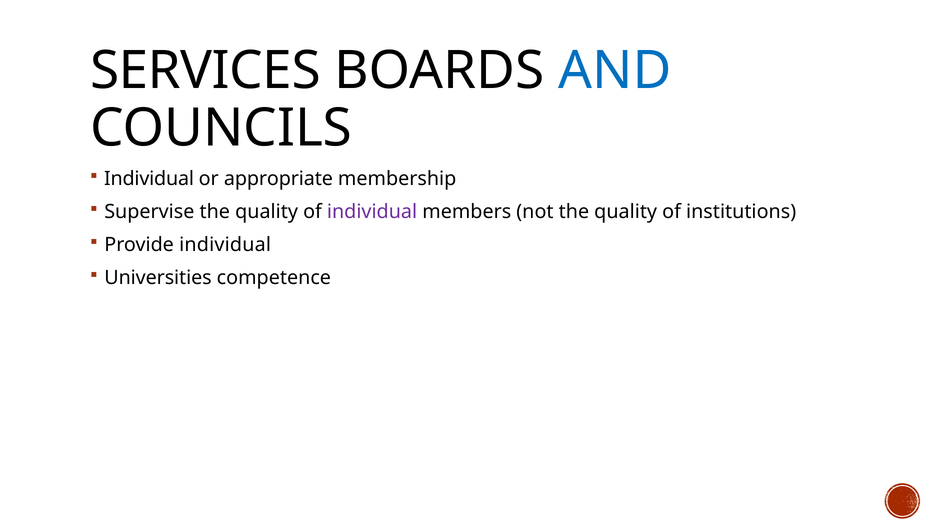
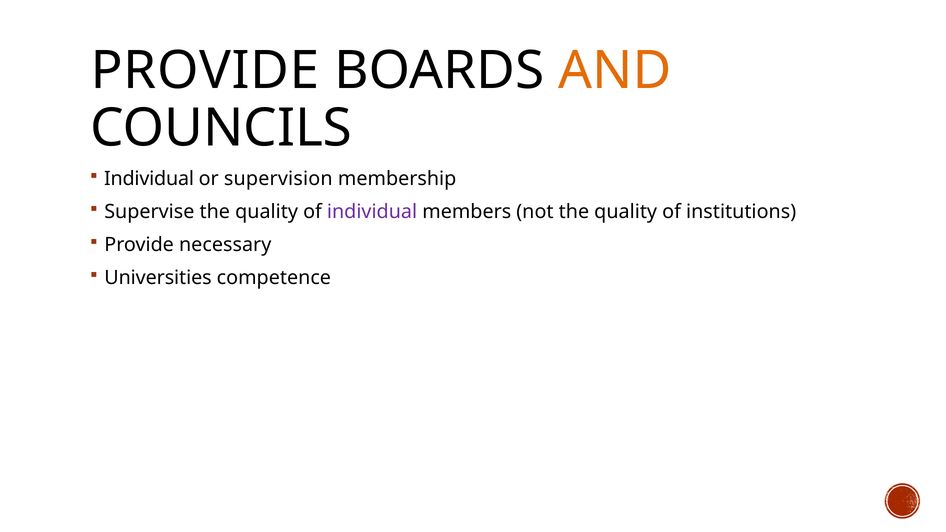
SERVICES at (205, 71): SERVICES -> PROVIDE
AND colour: blue -> orange
appropriate: appropriate -> supervision
Provide individual: individual -> necessary
